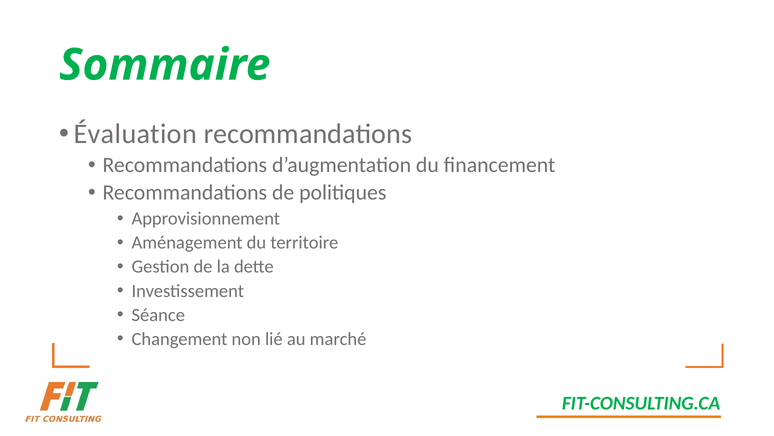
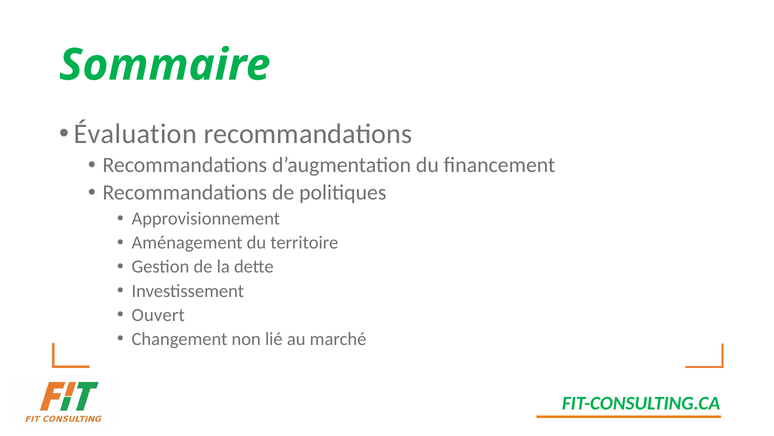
Séance: Séance -> Ouvert
